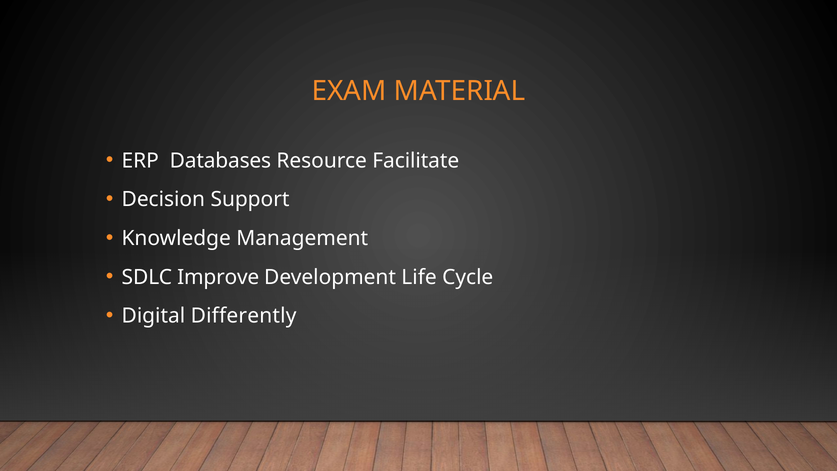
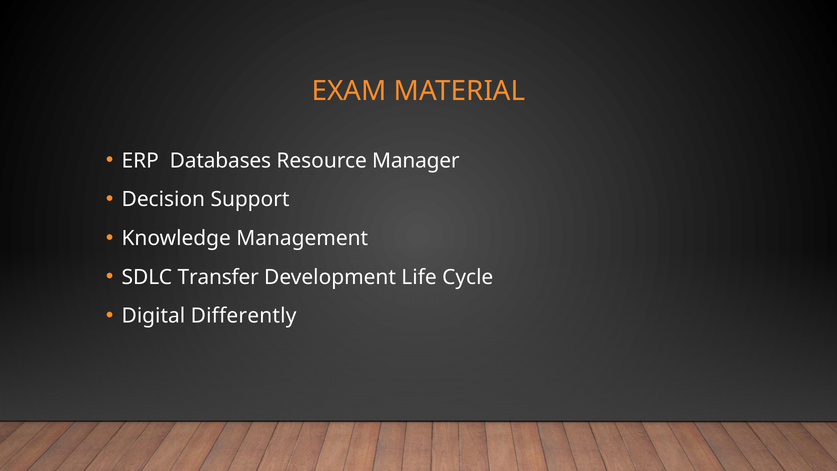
Facilitate: Facilitate -> Manager
Improve: Improve -> Transfer
